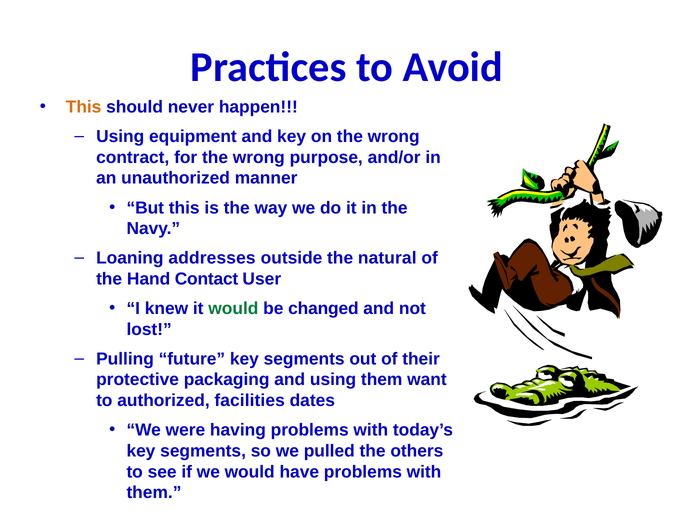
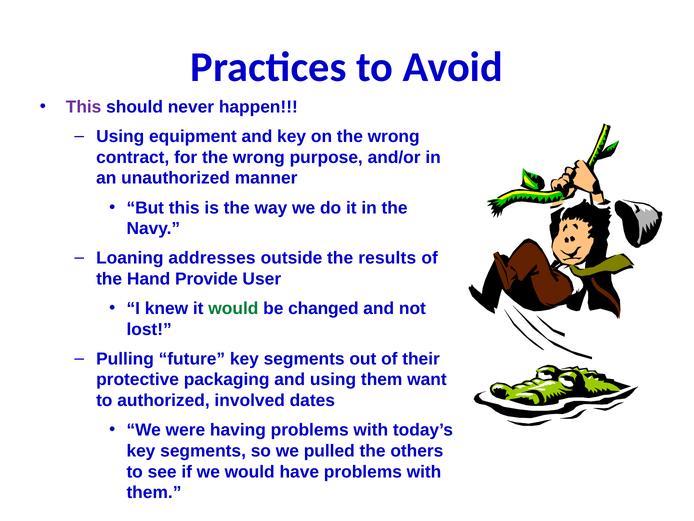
This at (84, 107) colour: orange -> purple
natural: natural -> results
Contact: Contact -> Provide
facilities: facilities -> involved
